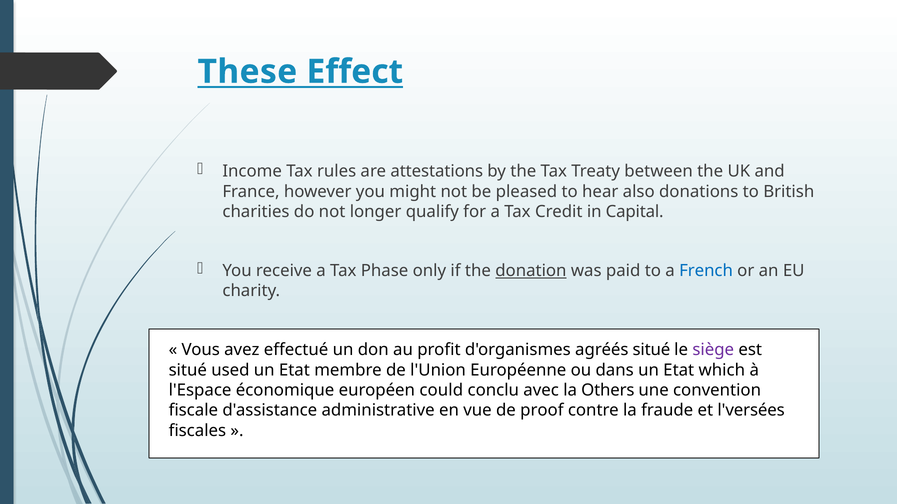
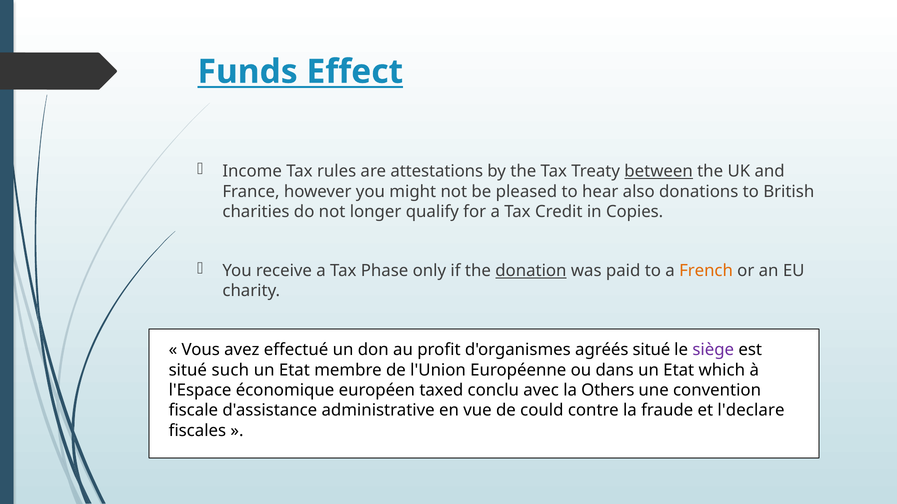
These: These -> Funds
between underline: none -> present
Capital: Capital -> Copies
French colour: blue -> orange
used: used -> such
could: could -> taxed
proof: proof -> could
l'versées: l'versées -> l'declare
